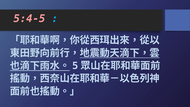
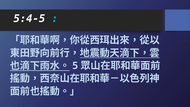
5:4-5 colour: pink -> white
